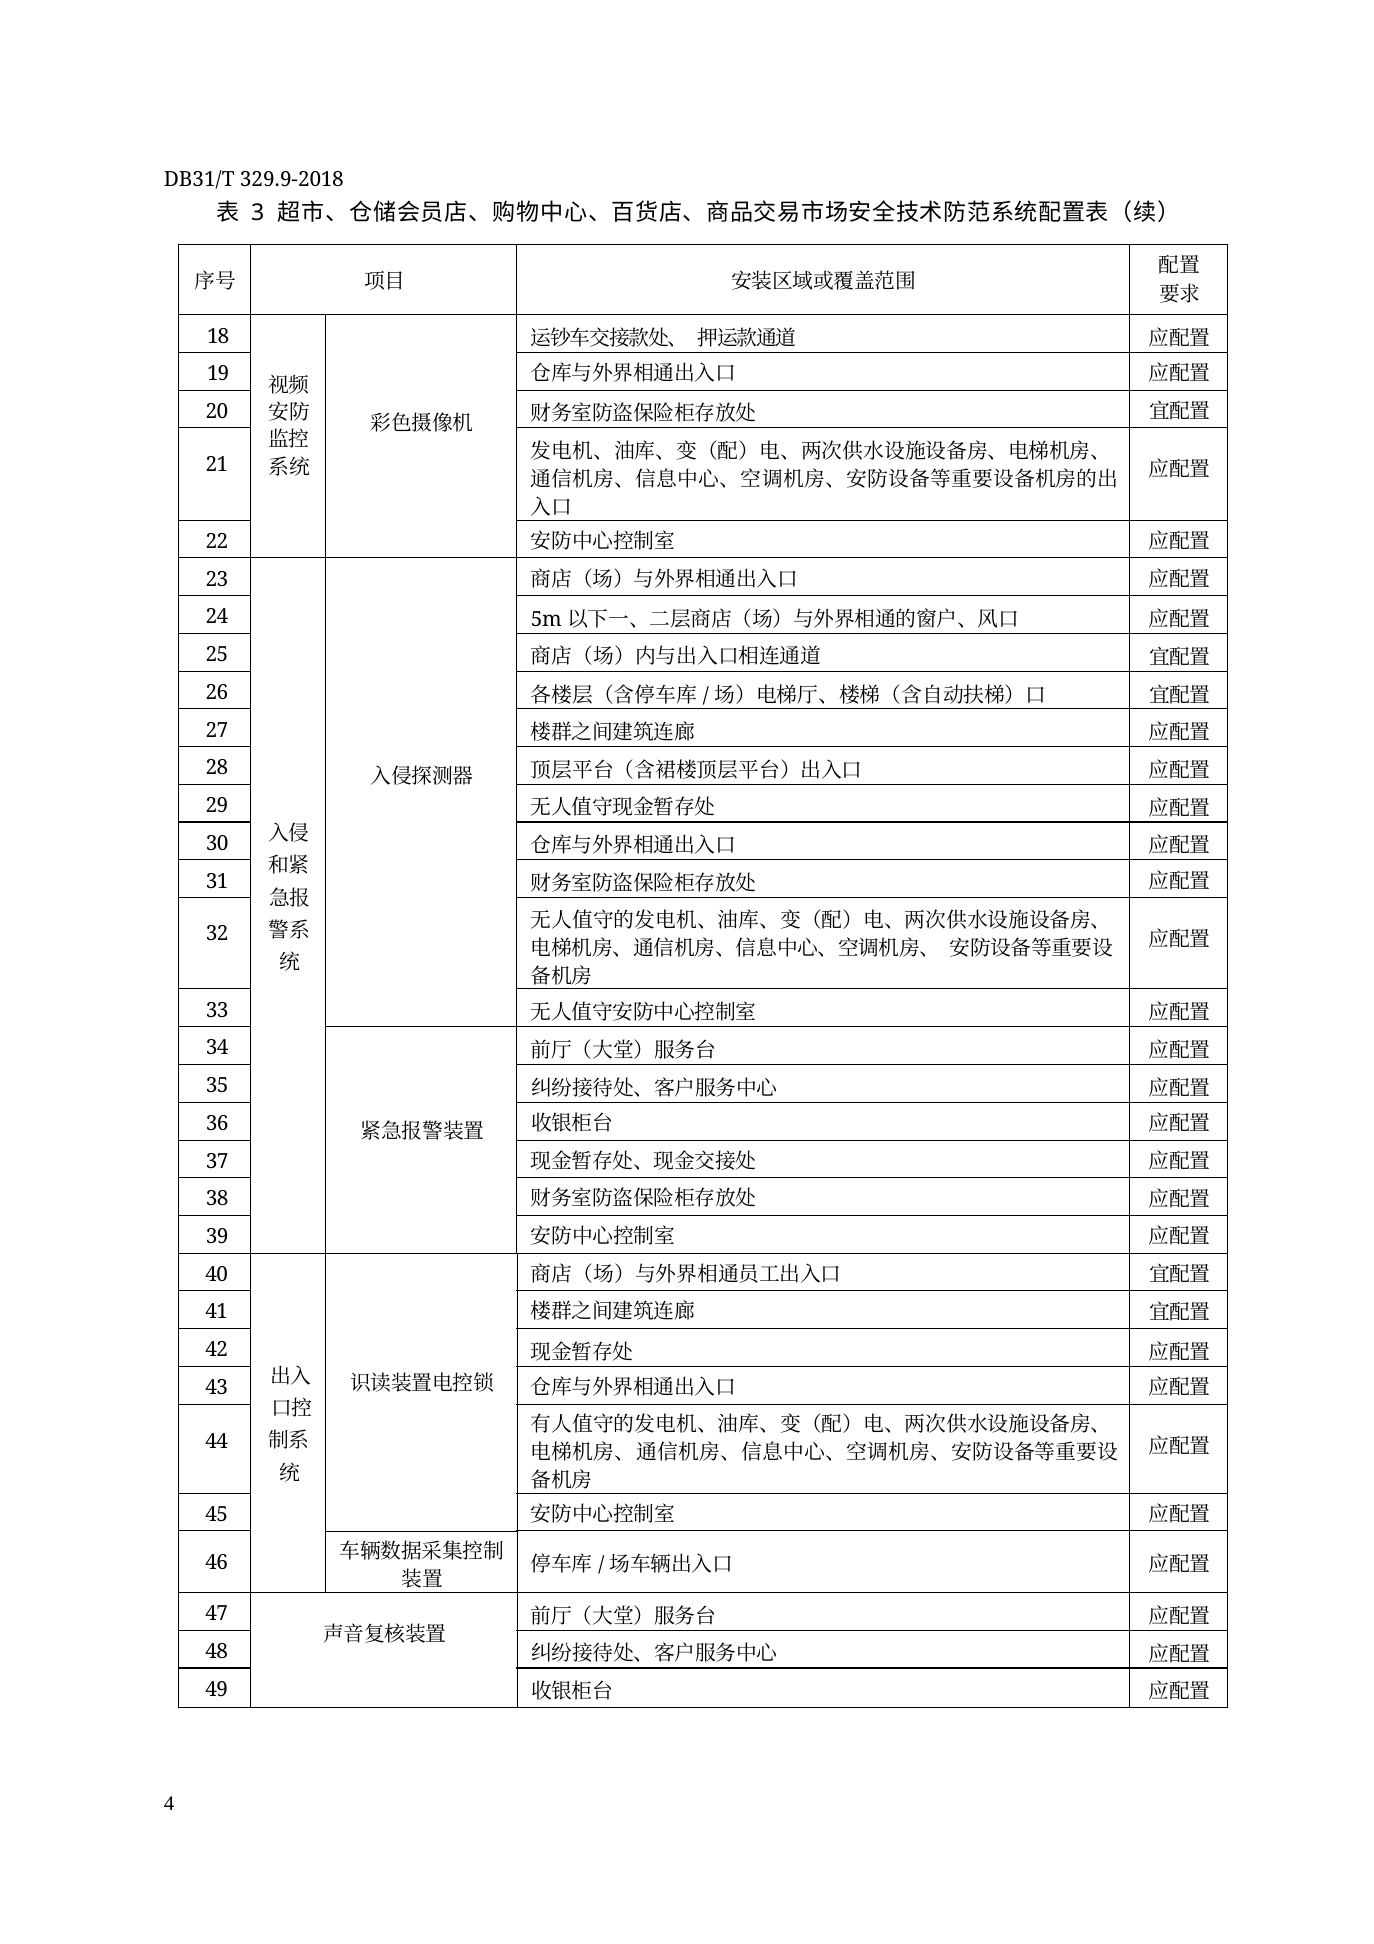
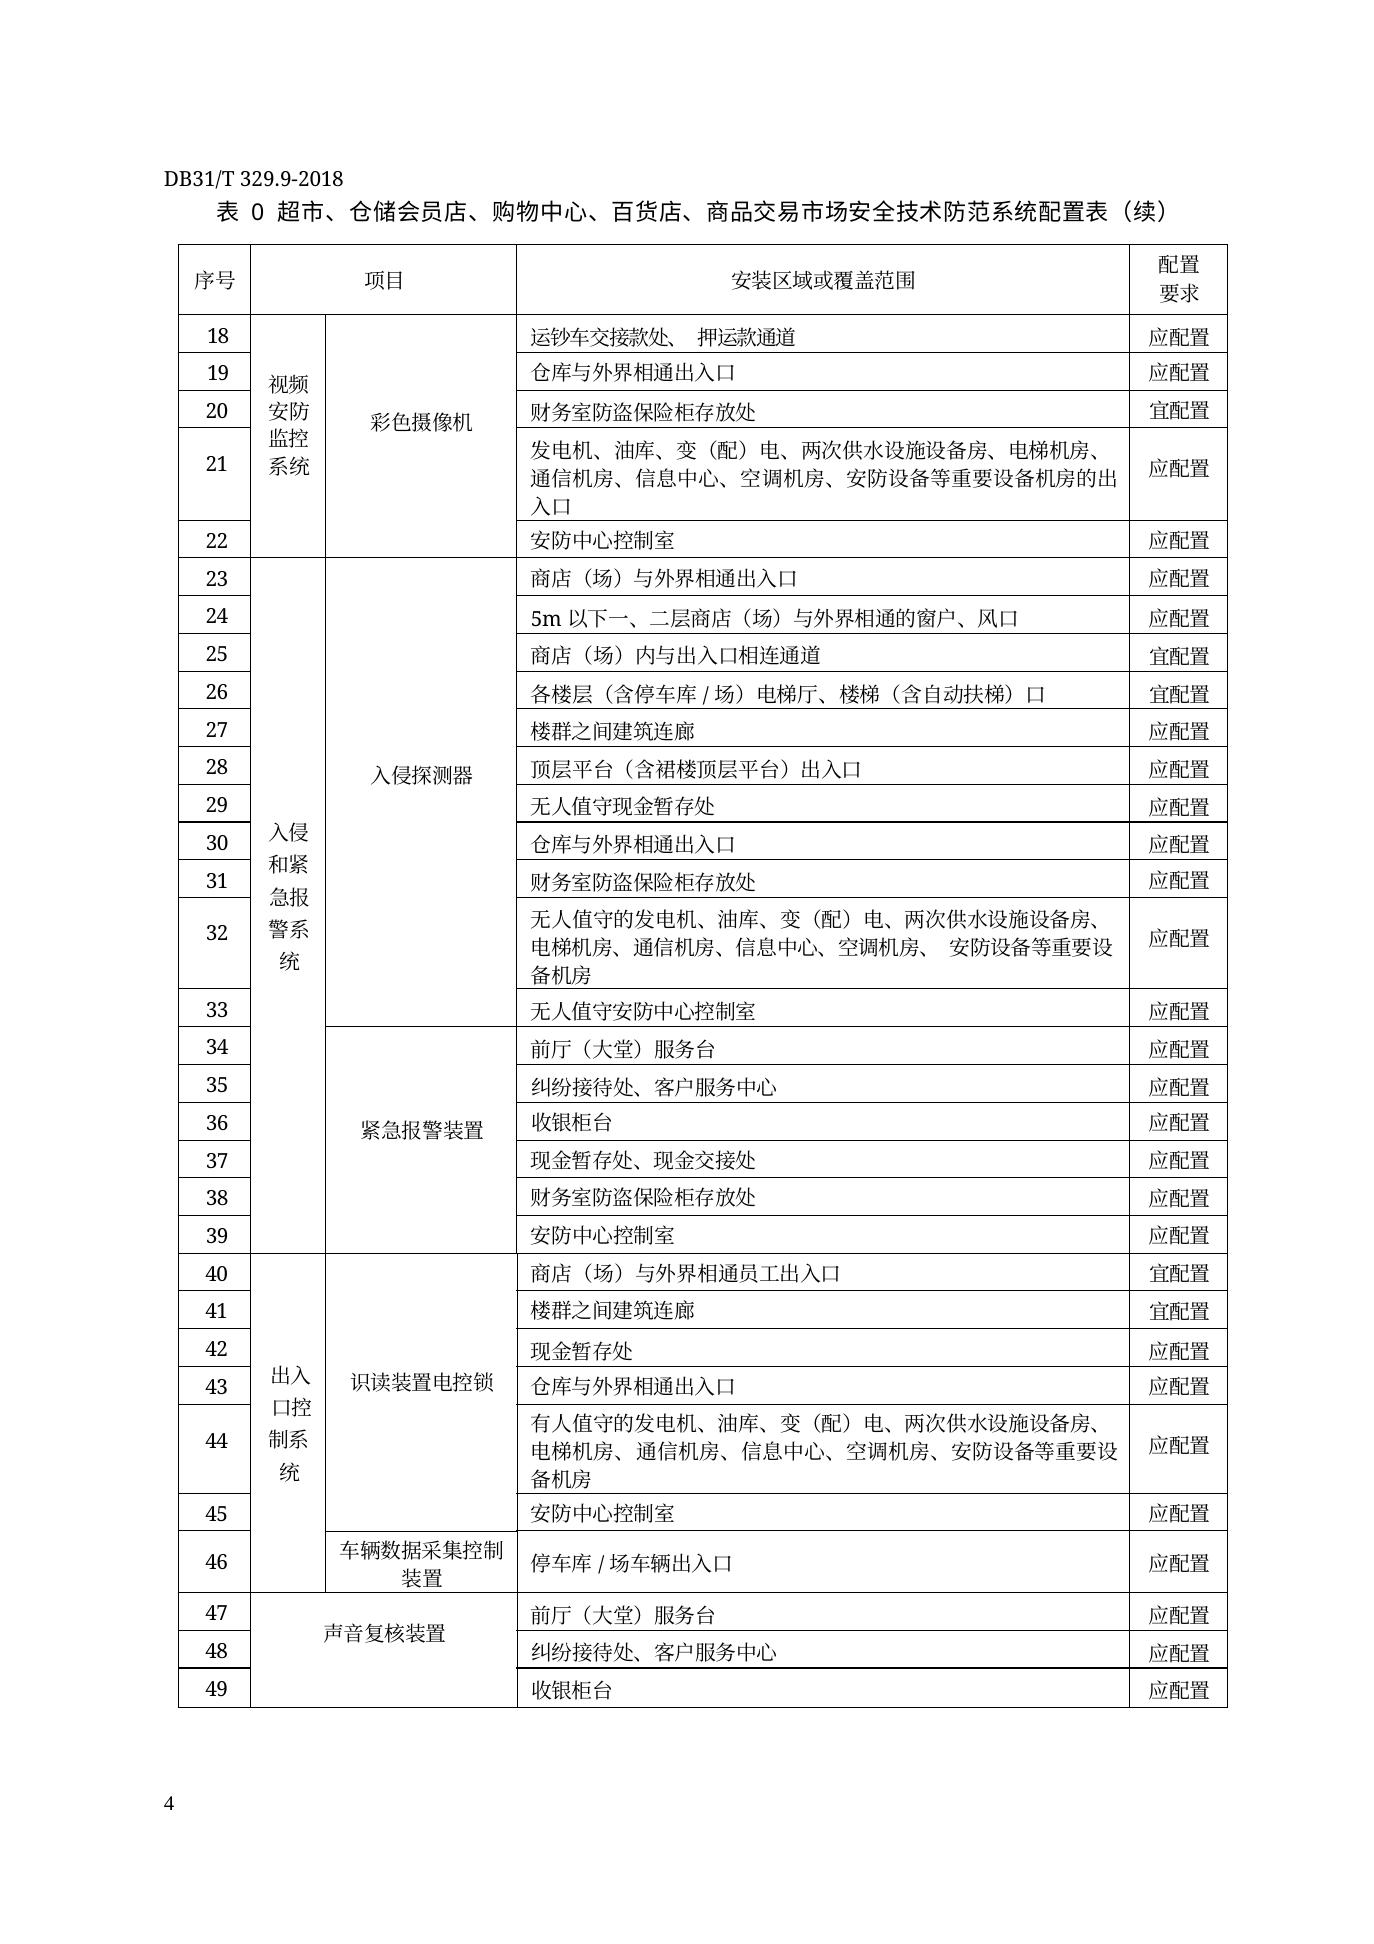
3: 3 -> 0
